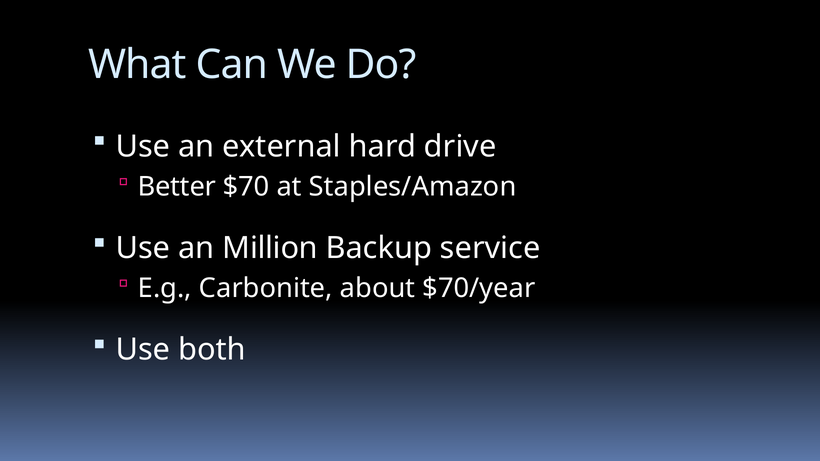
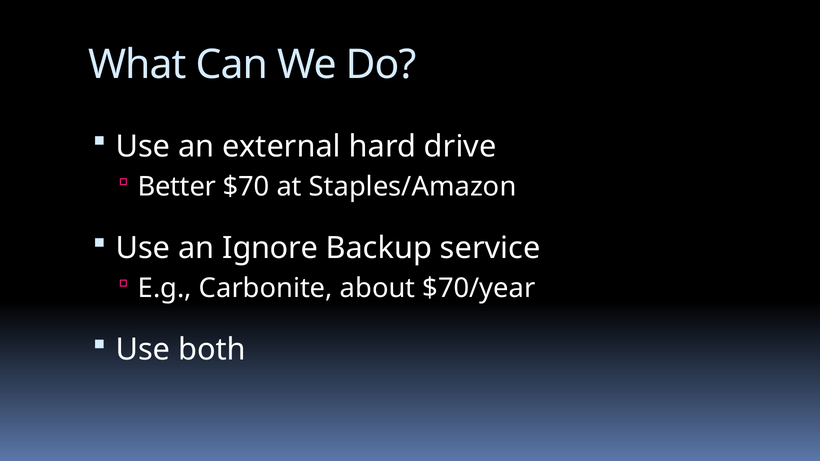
Million: Million -> Ignore
